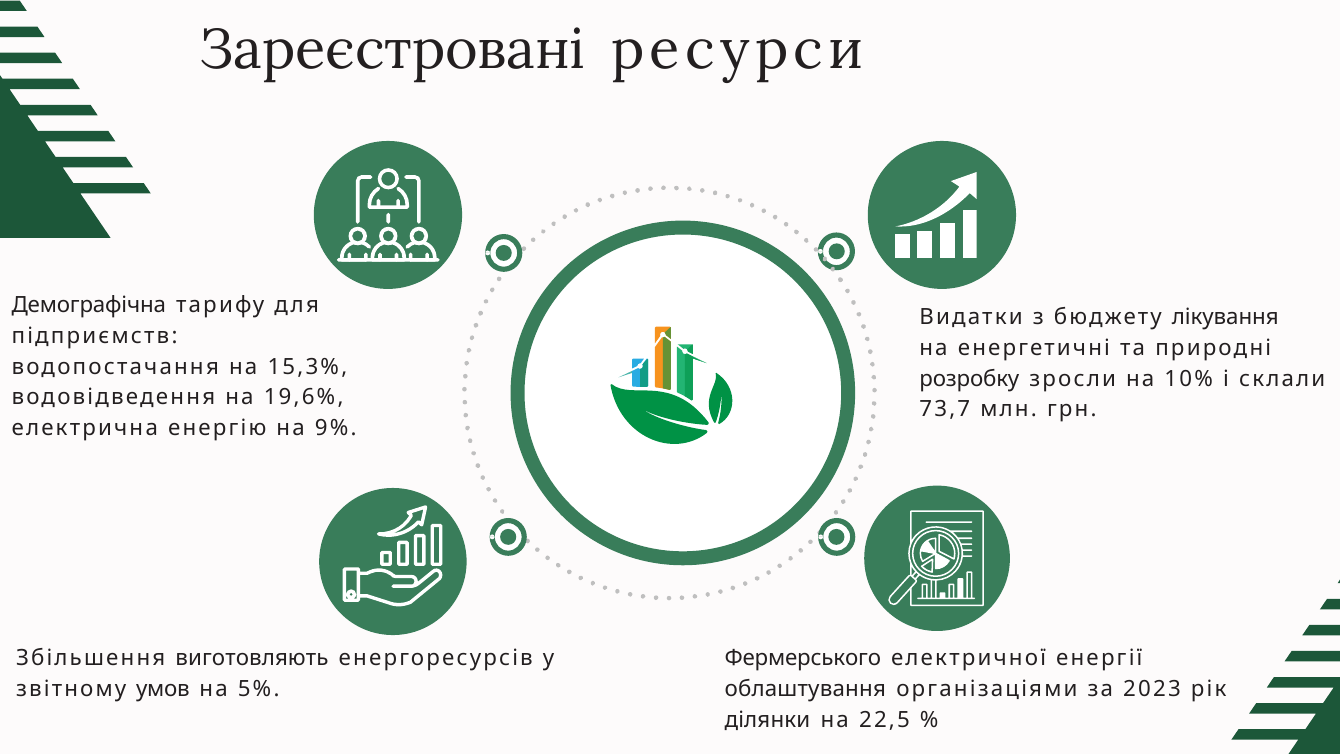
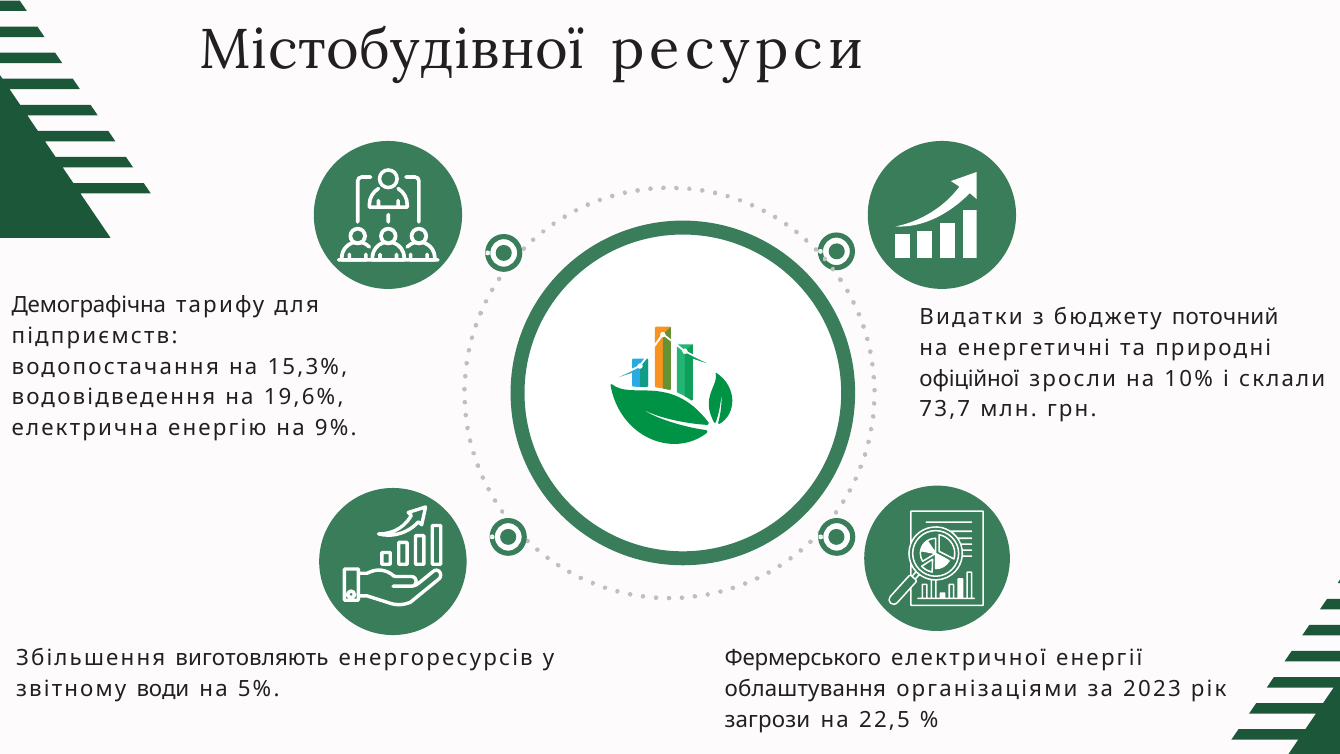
Зареєстровані: Зареєстровані -> Містобудівної
лікування: лікування -> поточний
розробку: розробку -> офіційної
умов: умов -> води
ділянки: ділянки -> загрози
